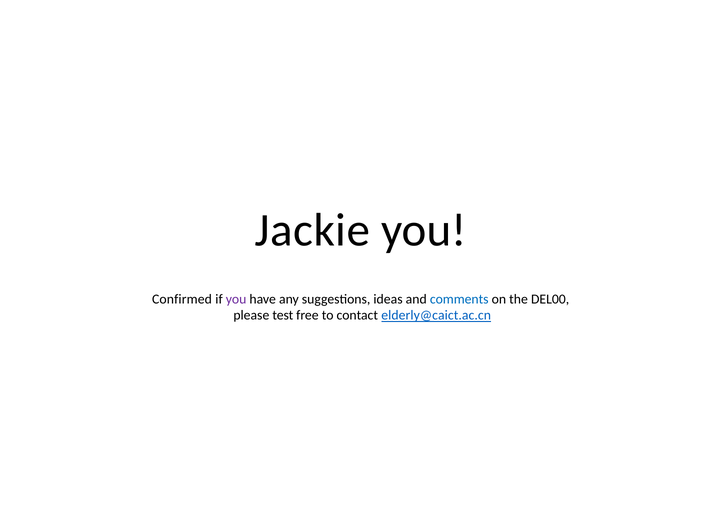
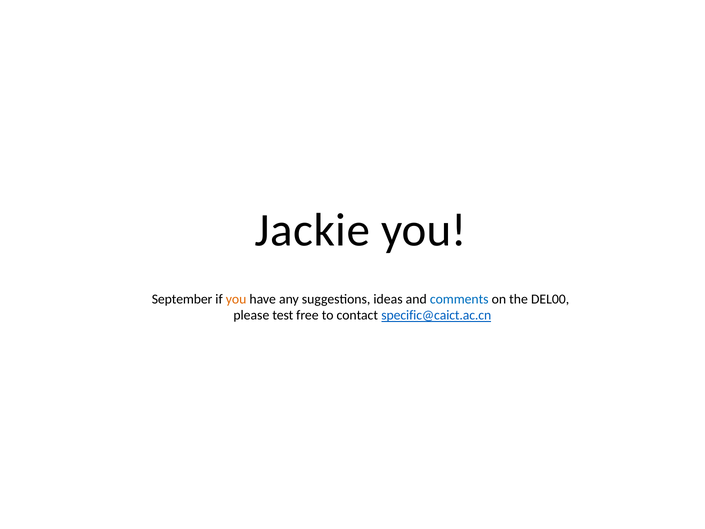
Confirmed: Confirmed -> September
you at (236, 299) colour: purple -> orange
elderly@caict.ac.cn: elderly@caict.ac.cn -> specific@caict.ac.cn
